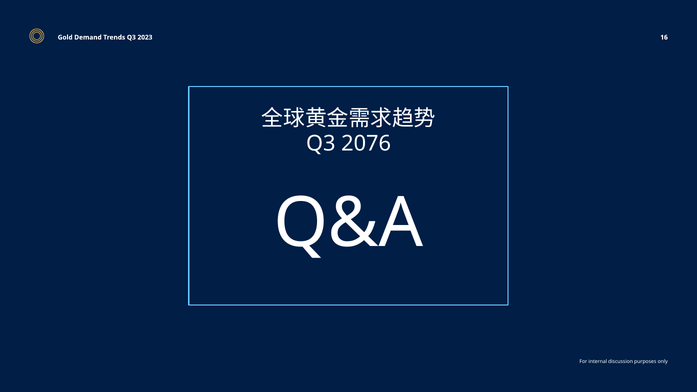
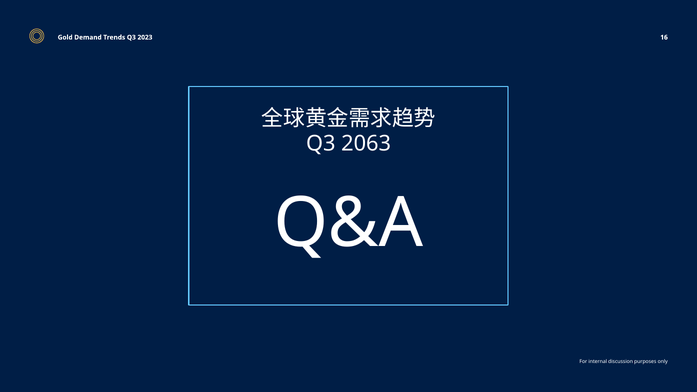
2076: 2076 -> 2063
